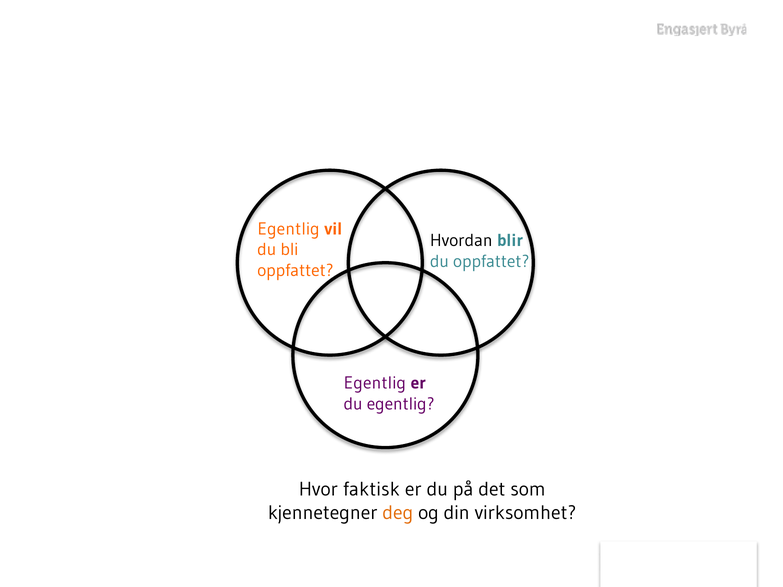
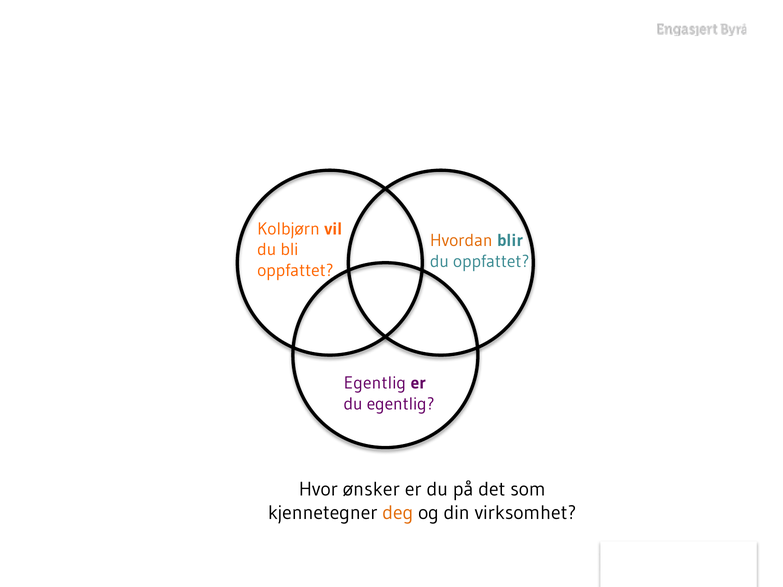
Egentlig at (289, 229): Egentlig -> Kolbjørn
Hvordan colour: black -> orange
faktisk: faktisk -> ønsker
